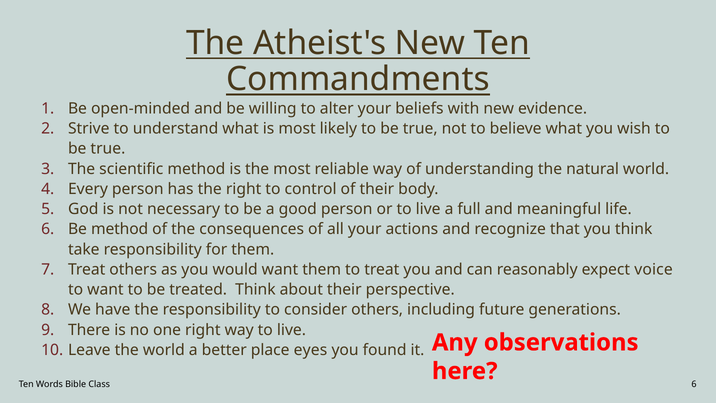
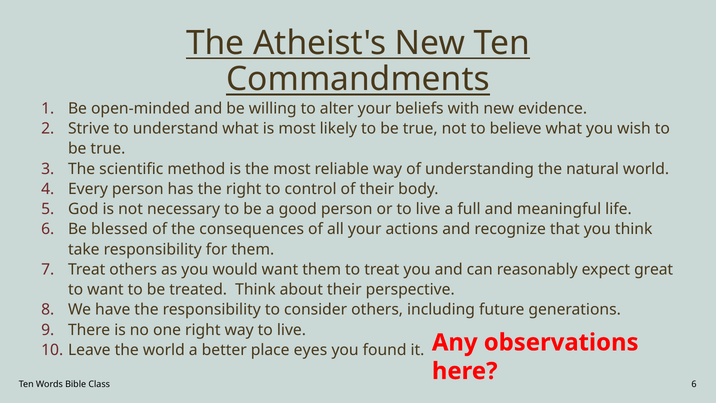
Be method: method -> blessed
voice: voice -> great
